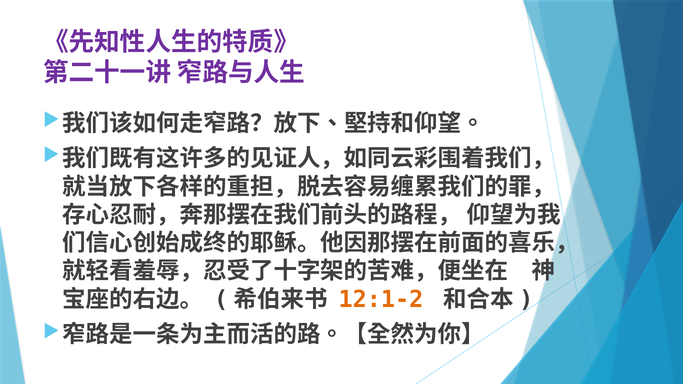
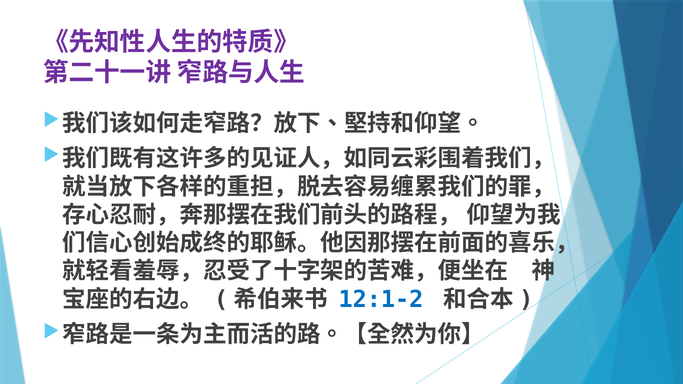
12:1-2 colour: orange -> blue
